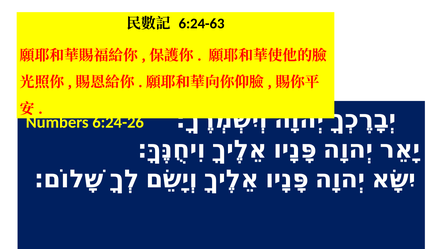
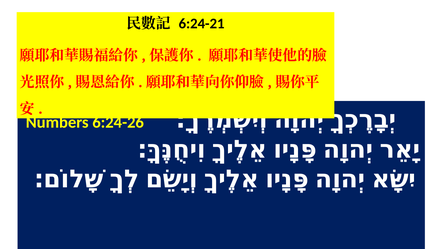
6:24-63: 6:24-63 -> 6:24-21
